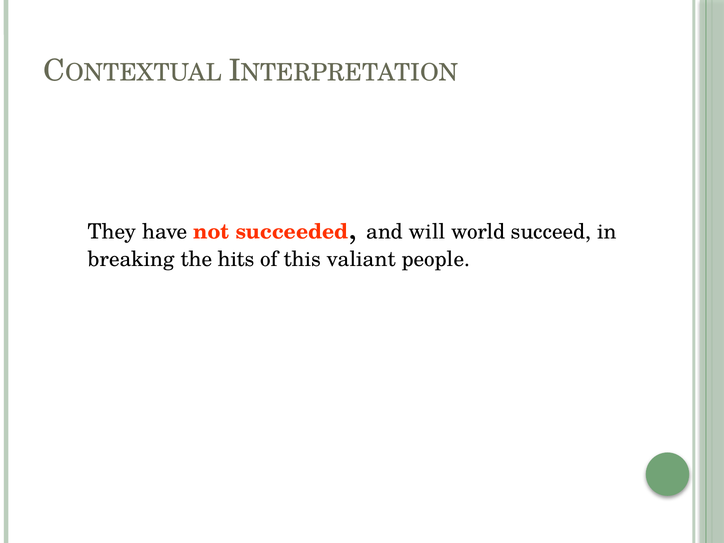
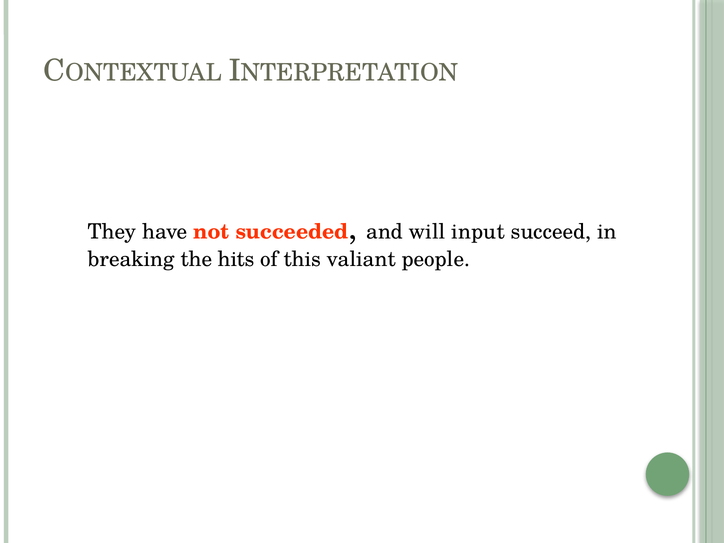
world: world -> input
